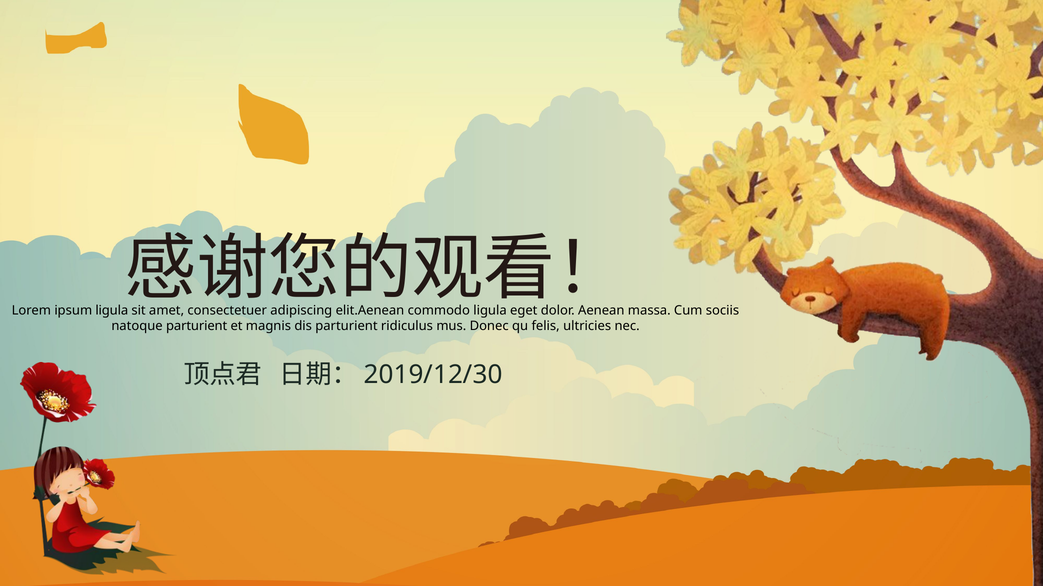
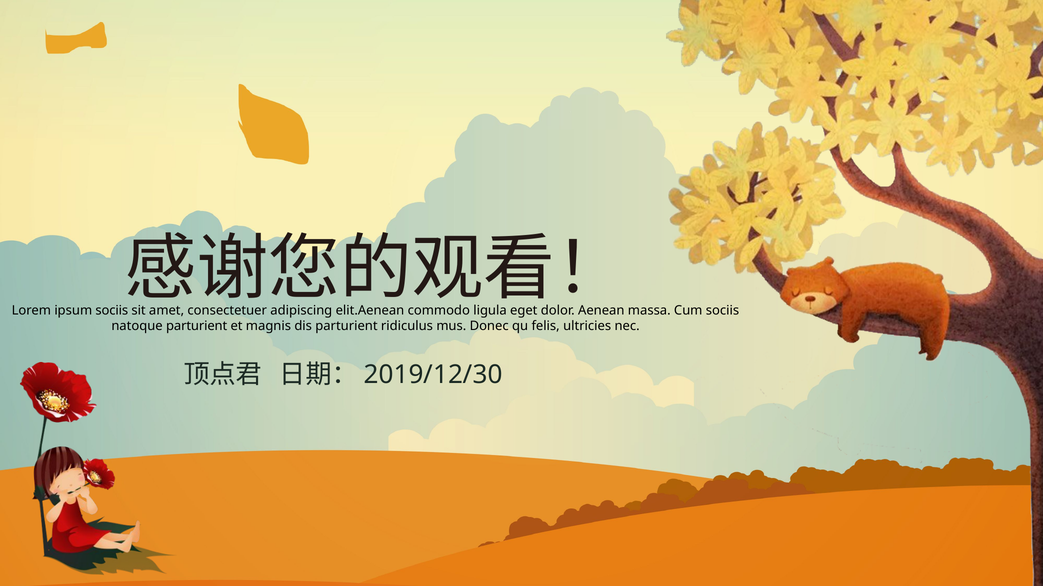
ipsum ligula: ligula -> sociis
